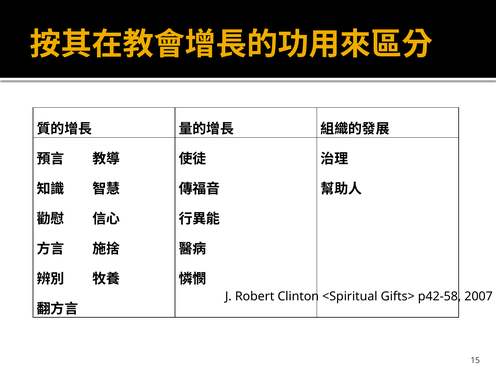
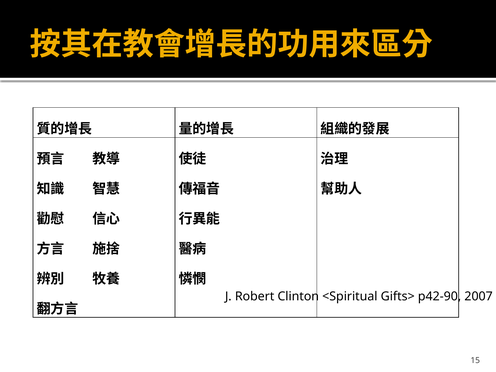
p42-58: p42-58 -> p42-90
